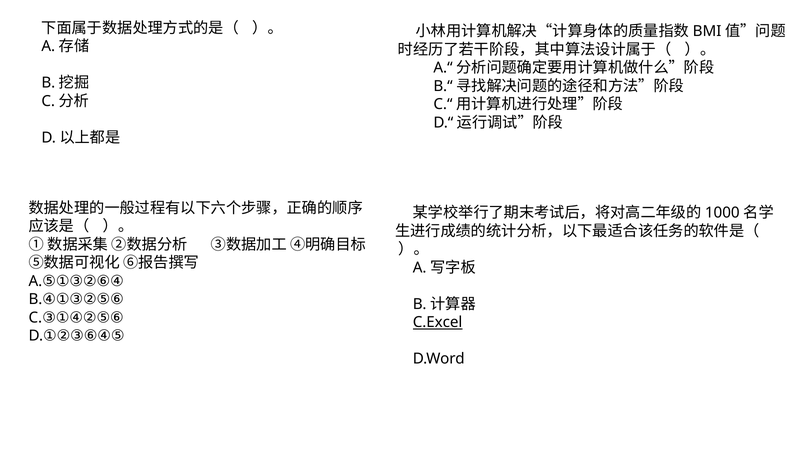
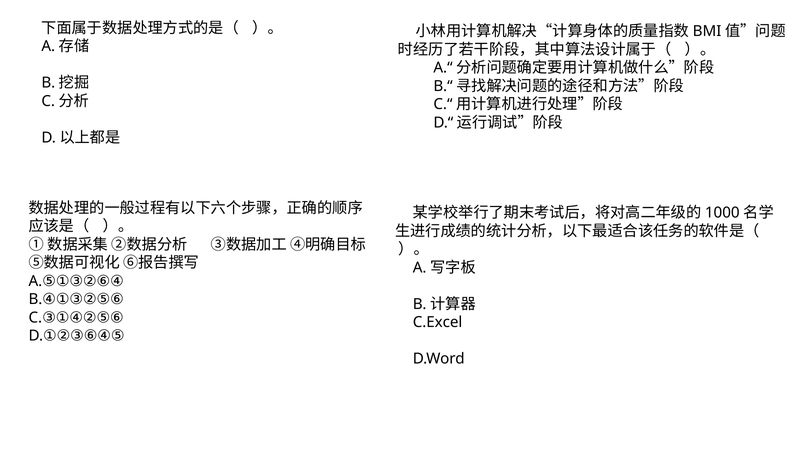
C.Excel underline: present -> none
